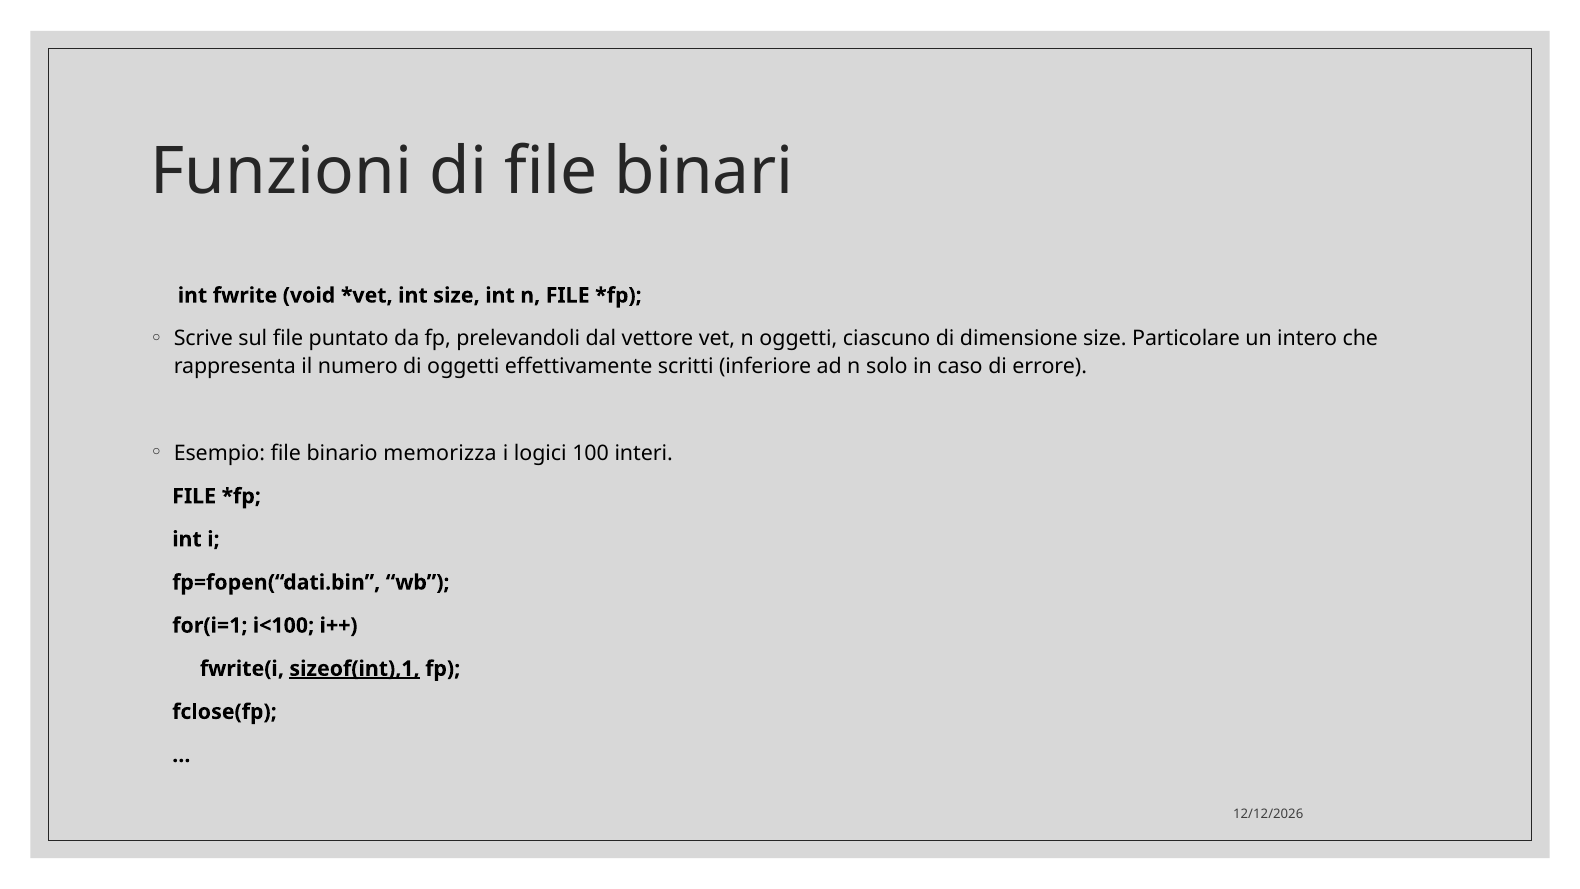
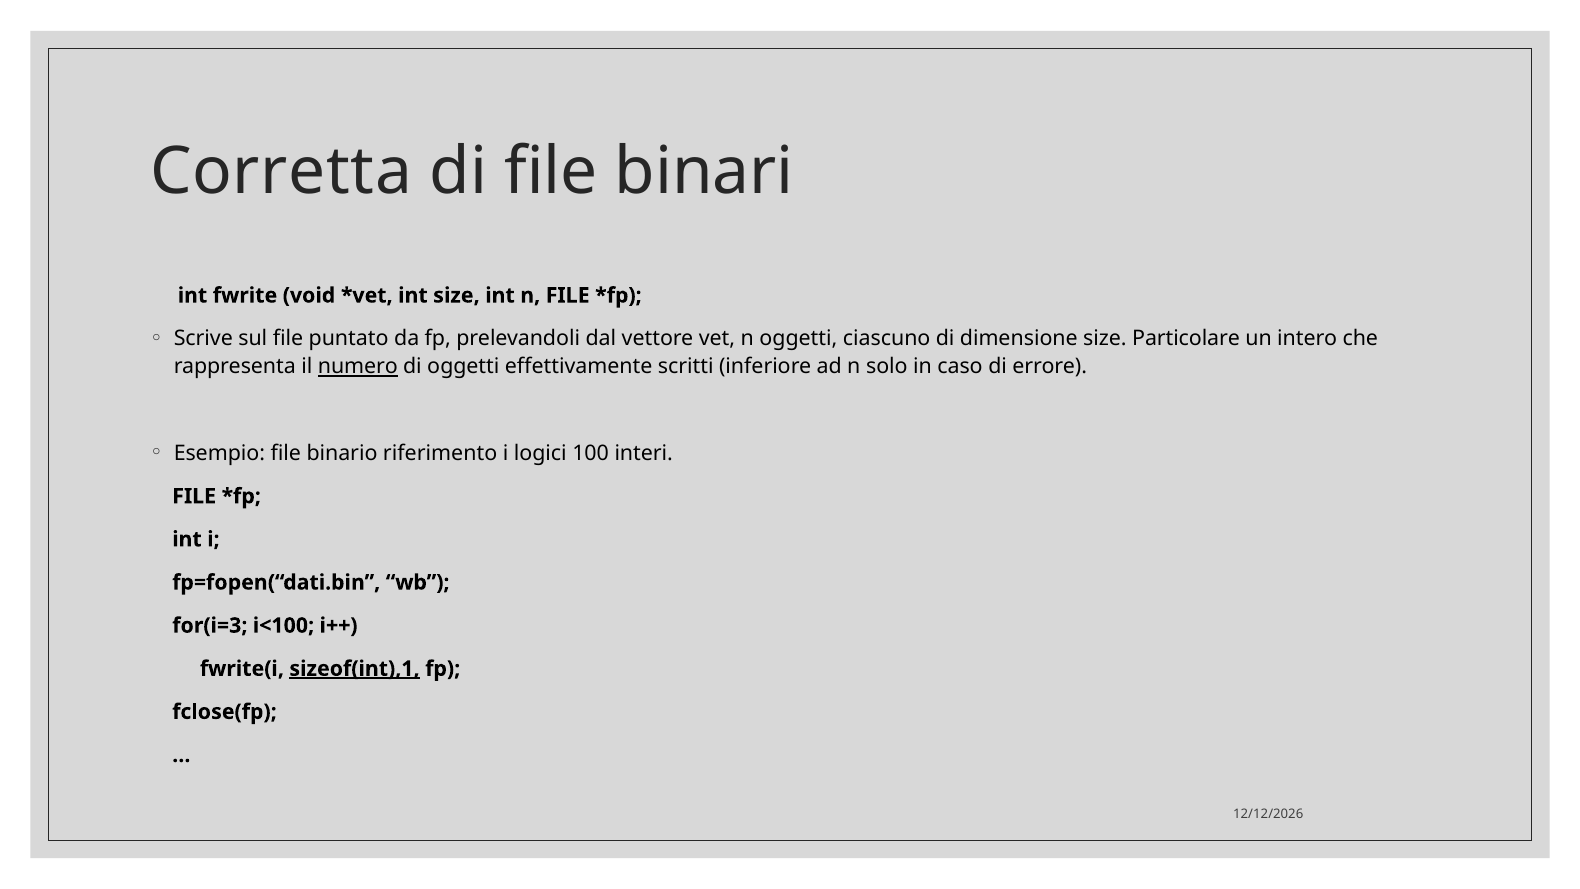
Funzioni: Funzioni -> Corretta
numero underline: none -> present
memorizza: memorizza -> riferimento
for(i=1: for(i=1 -> for(i=3
